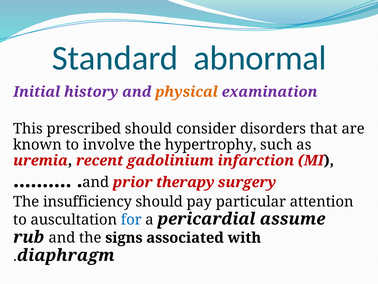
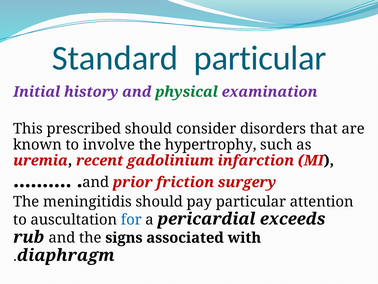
Standard abnormal: abnormal -> particular
physical colour: orange -> green
therapy: therapy -> friction
insufficiency: insufficiency -> meningitidis
assume: assume -> exceeds
